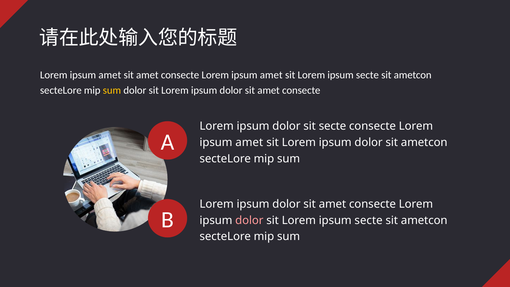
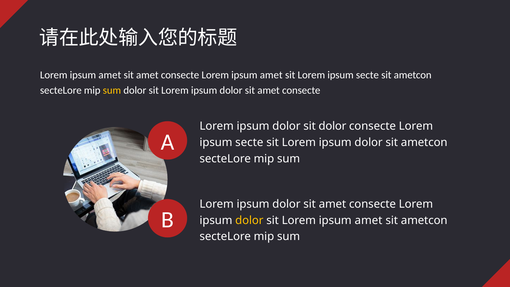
sit secte: secte -> dolor
amet at (249, 142): amet -> secte
dolor at (249, 220) colour: pink -> yellow
secte at (369, 220): secte -> amet
